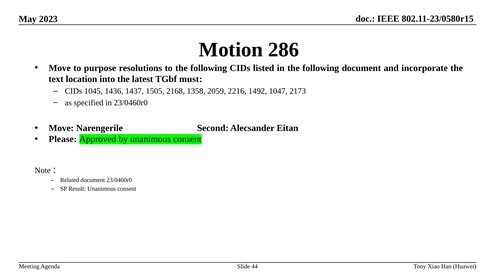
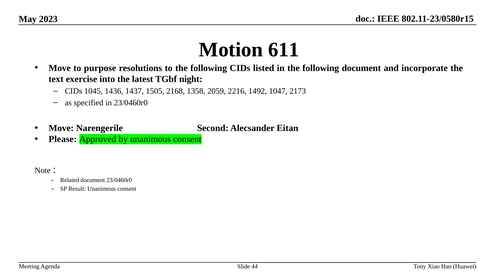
286: 286 -> 611
location: location -> exercise
must: must -> night
